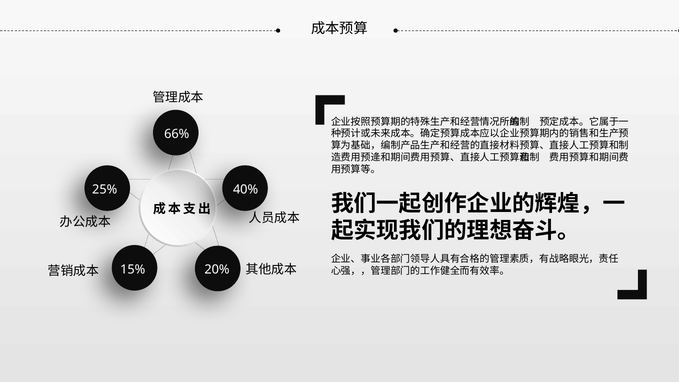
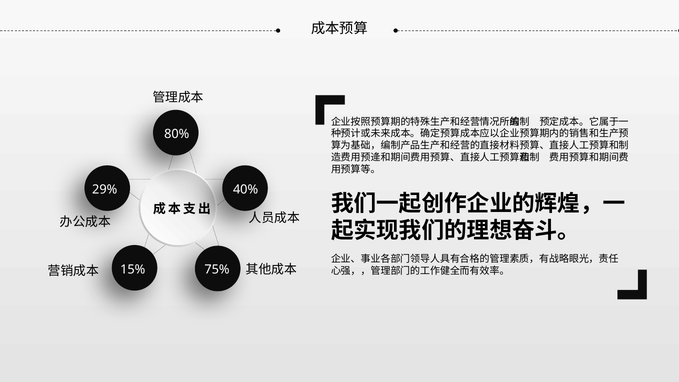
66%: 66% -> 80%
25%: 25% -> 29%
20%: 20% -> 75%
